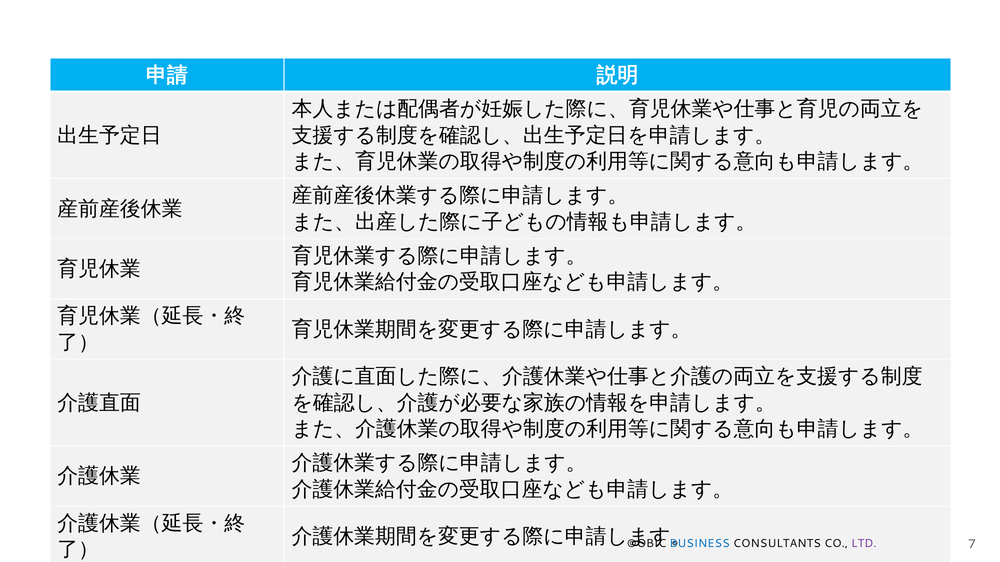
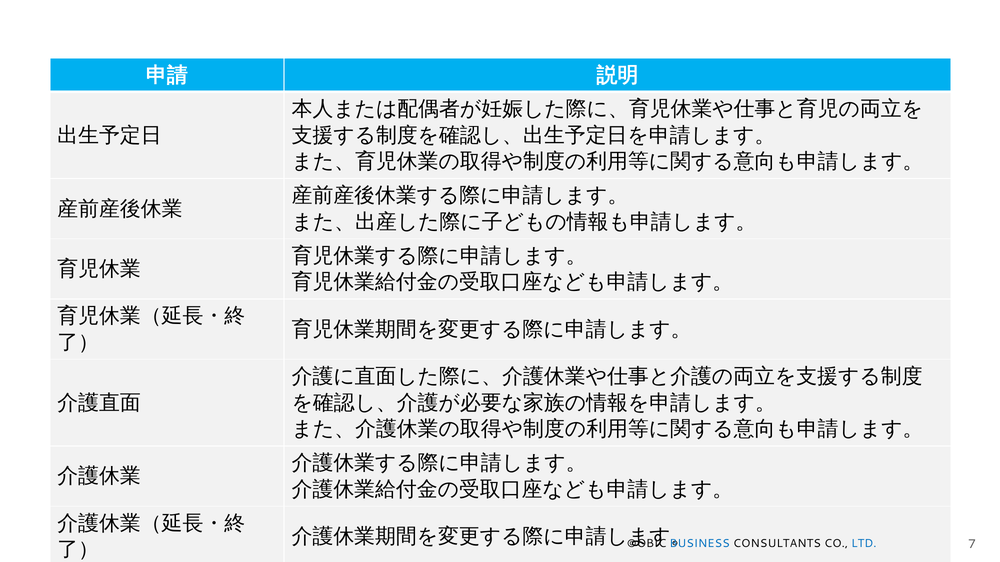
LTD colour: purple -> blue
